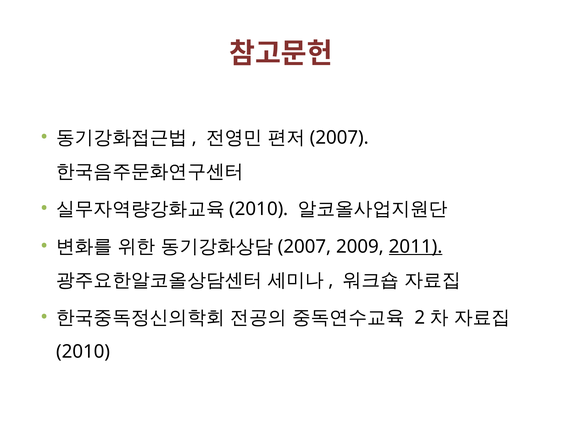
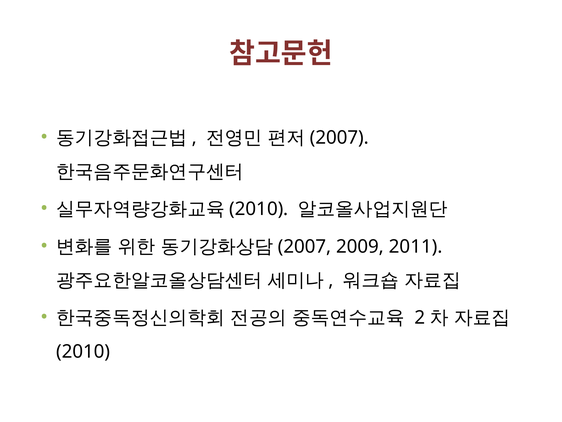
2011 underline: present -> none
